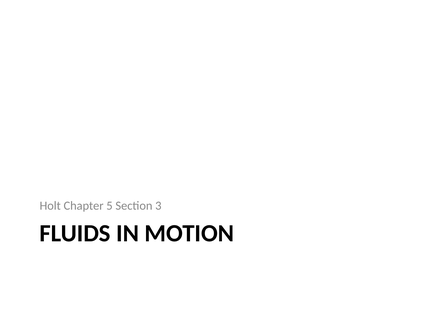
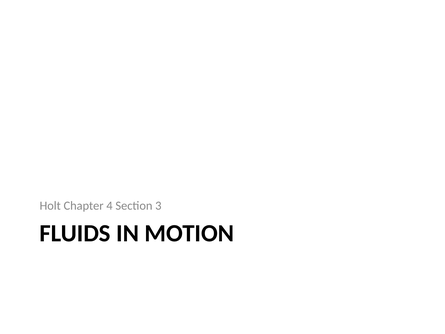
5: 5 -> 4
